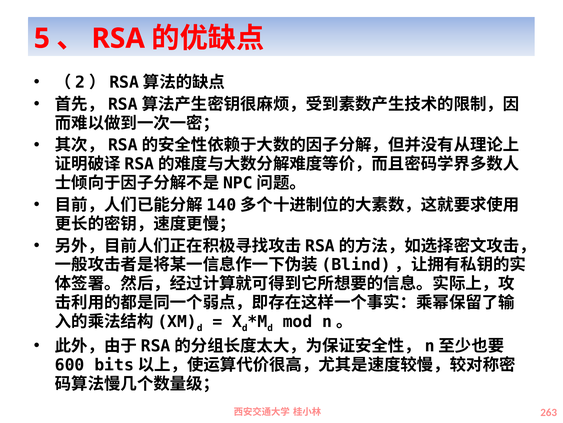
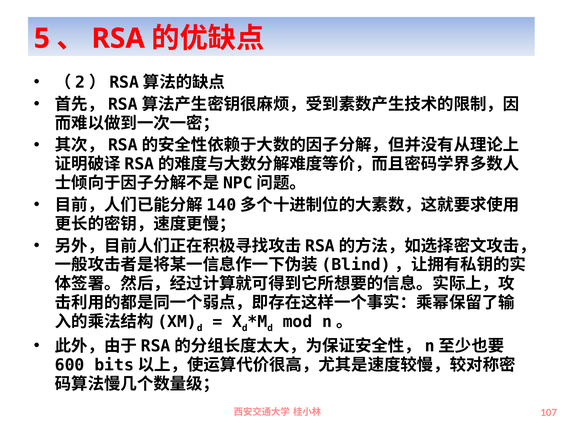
263: 263 -> 107
